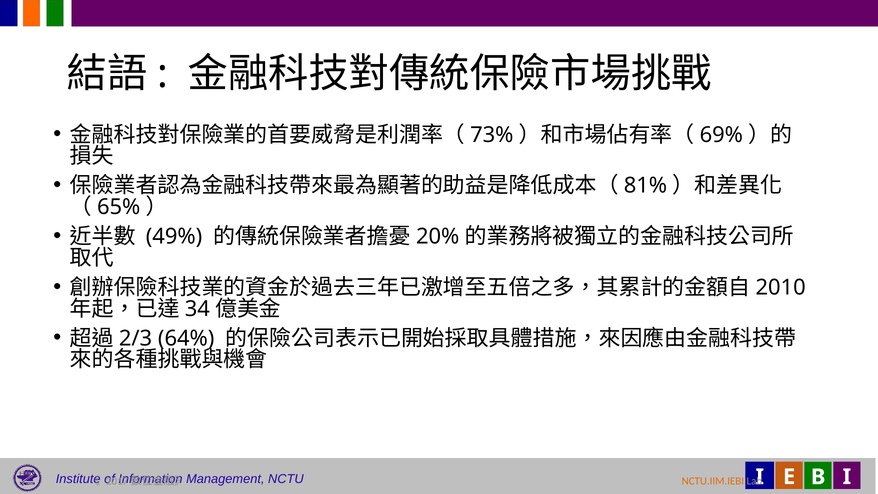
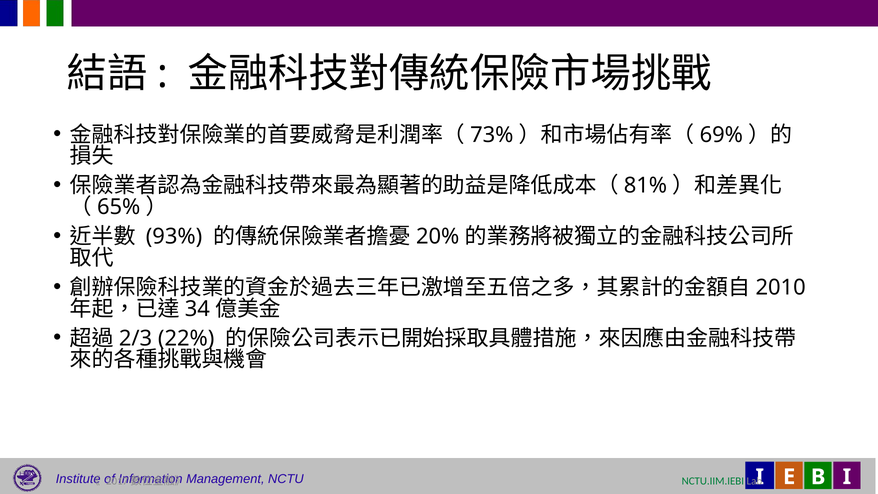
49%: 49% -> 93%
64%: 64% -> 22%
NCTU.IIM.IEBI colour: orange -> green
